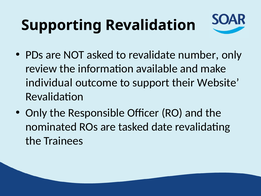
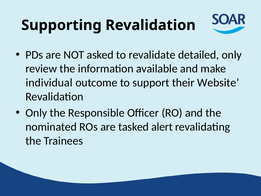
number: number -> detailed
date: date -> alert
